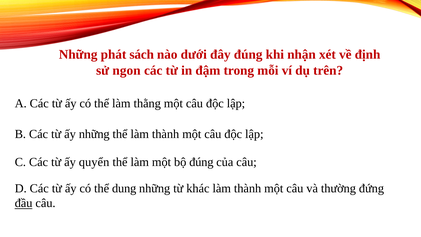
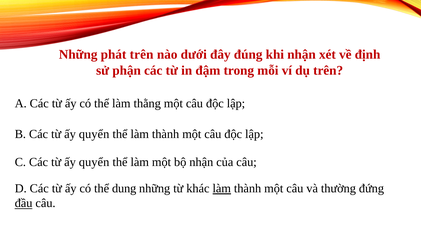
phát sách: sách -> trên
ngon: ngon -> phận
những at (94, 134): những -> quyển
bộ đúng: đúng -> nhận
làm at (222, 188) underline: none -> present
